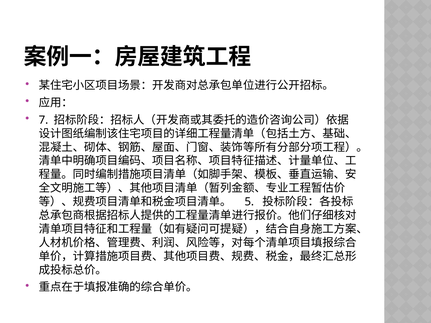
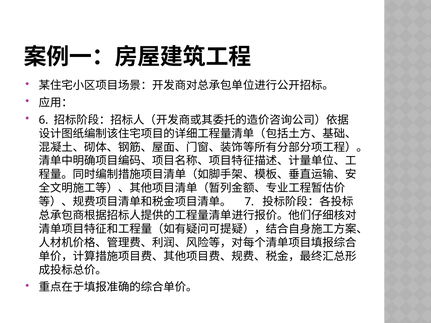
7: 7 -> 6
5: 5 -> 7
